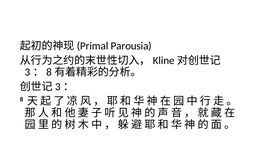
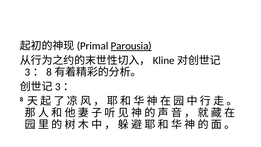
Parousia underline: none -> present
